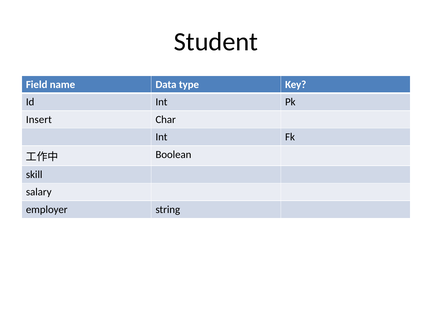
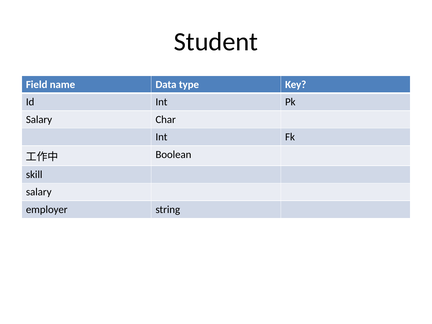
Insert at (39, 120): Insert -> Salary
